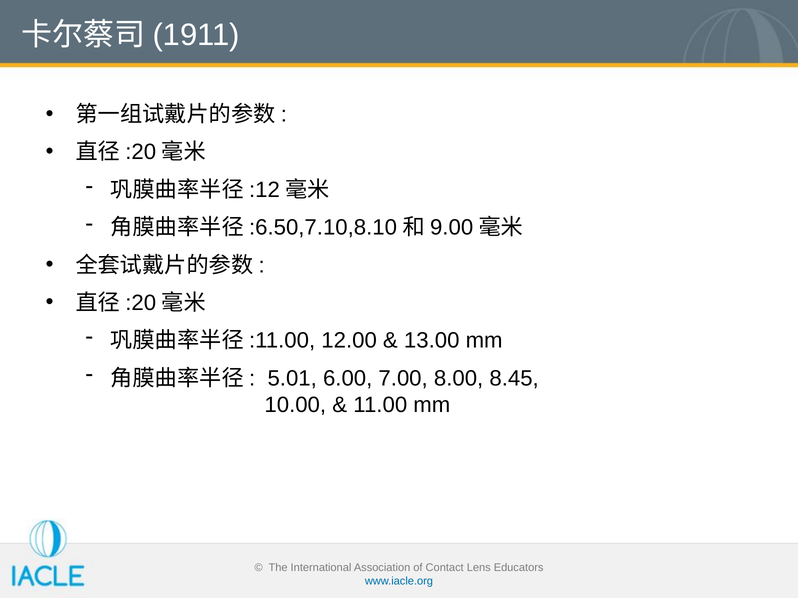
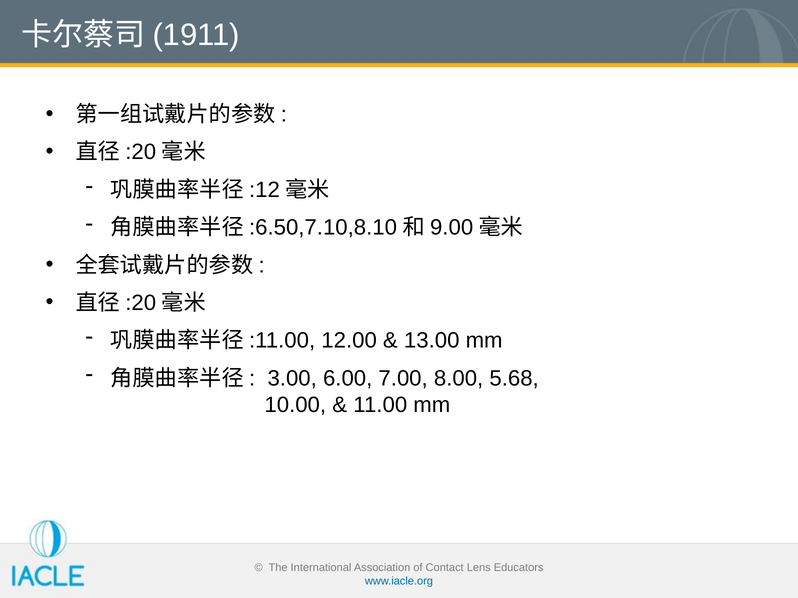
5.01: 5.01 -> 3.00
8.45: 8.45 -> 5.68
